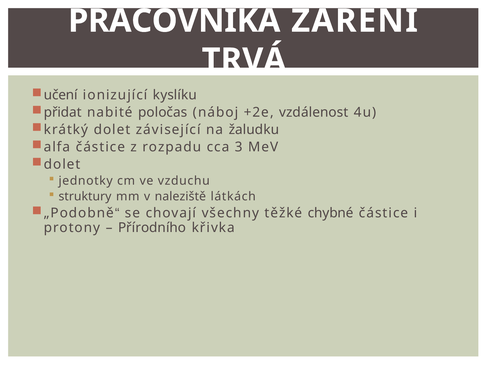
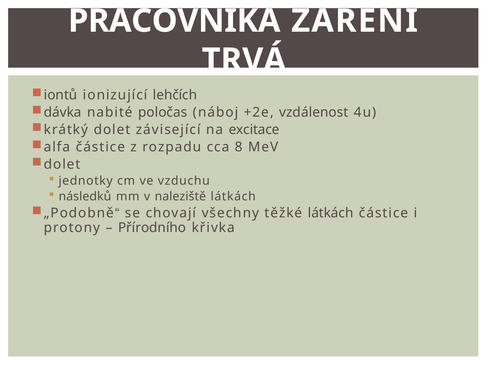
učení: učení -> iontů
kyslíku: kyslíku -> lehčích
přidat: přidat -> dávka
žaludku: žaludku -> excitace
3: 3 -> 8
struktury: struktury -> následků
těžké chybné: chybné -> látkách
